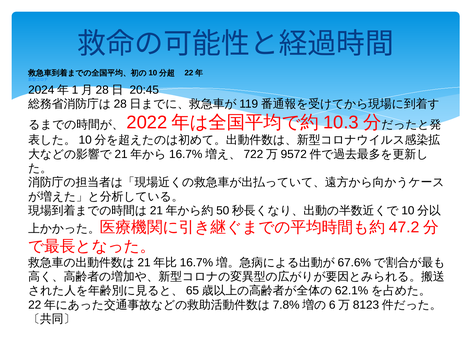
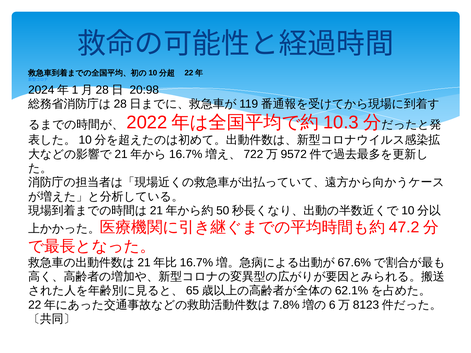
20:45: 20:45 -> 20:98
